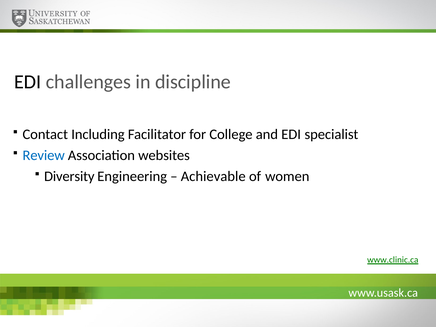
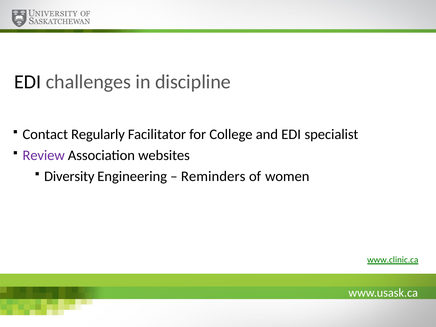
Including: Including -> Regularly
Review colour: blue -> purple
Achievable: Achievable -> Reminders
